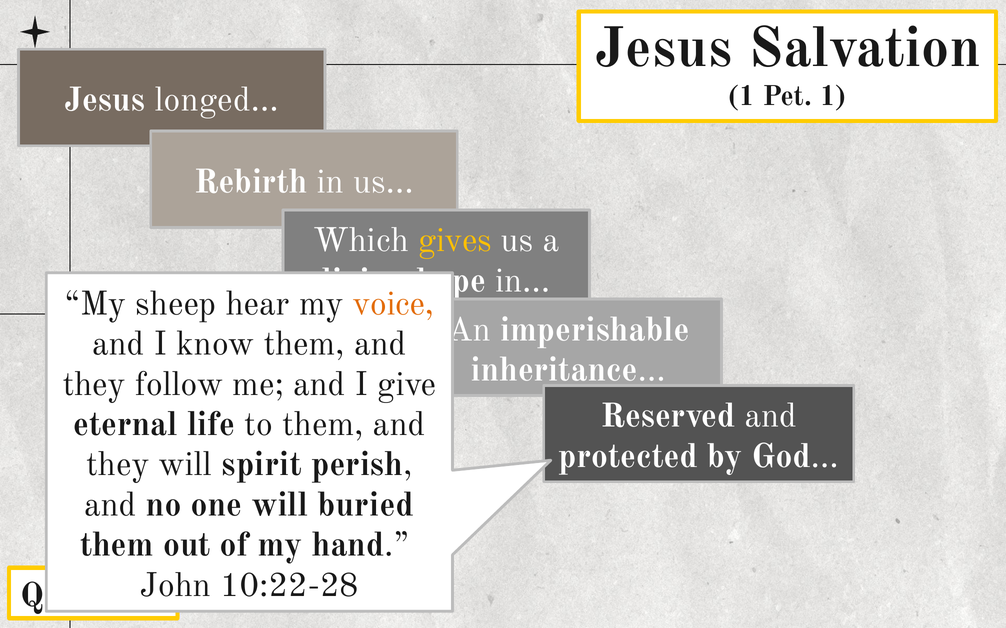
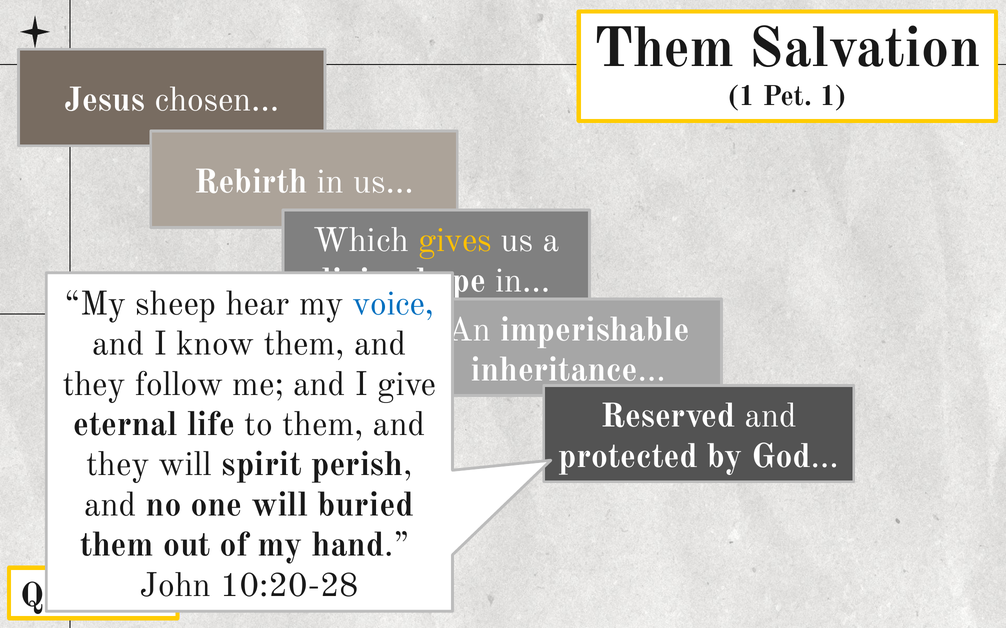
Jesus at (663, 48): Jesus -> Them
longed…: longed… -> chosen…
voice colour: orange -> blue
10:22-28: 10:22-28 -> 10:20-28
